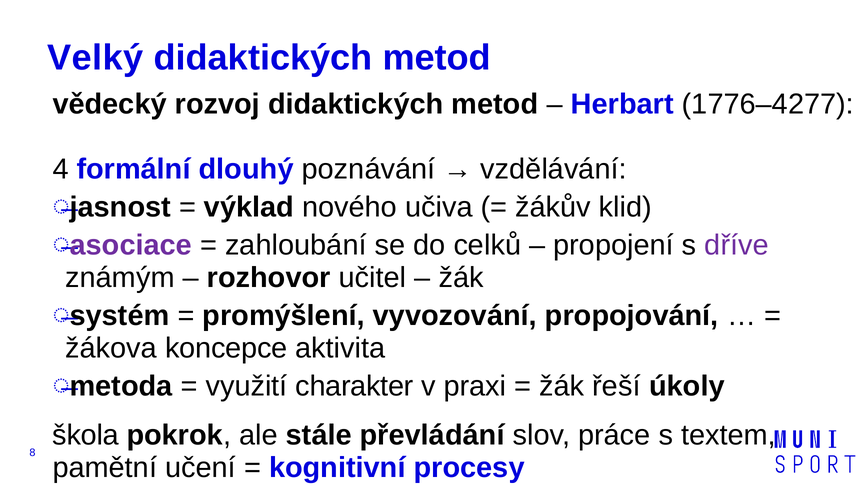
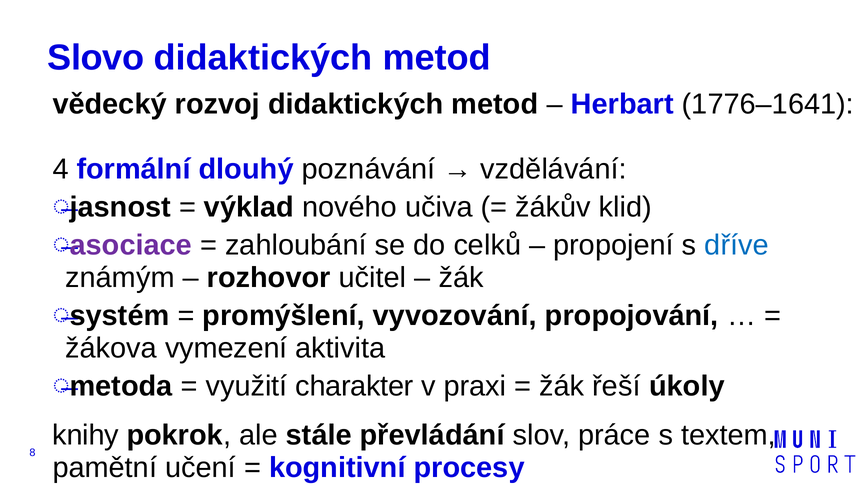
Velký: Velký -> Slovo
1776–4277: 1776–4277 -> 1776–1641
dříve colour: purple -> blue
koncepce: koncepce -> vymezení
škola: škola -> knihy
